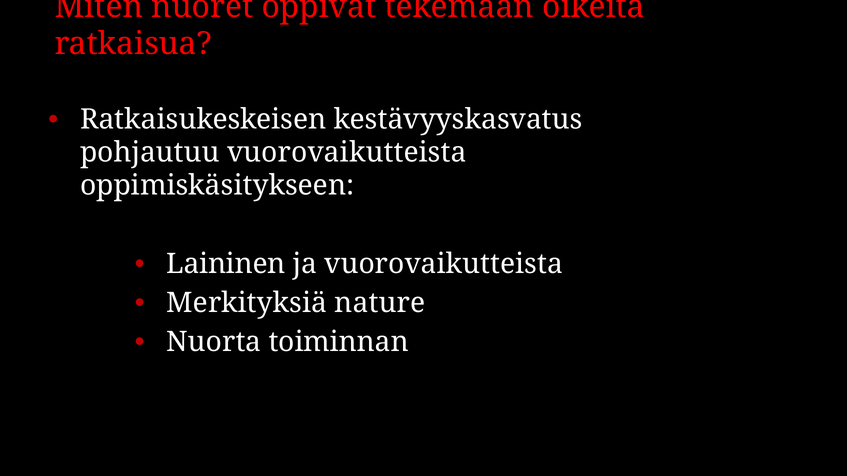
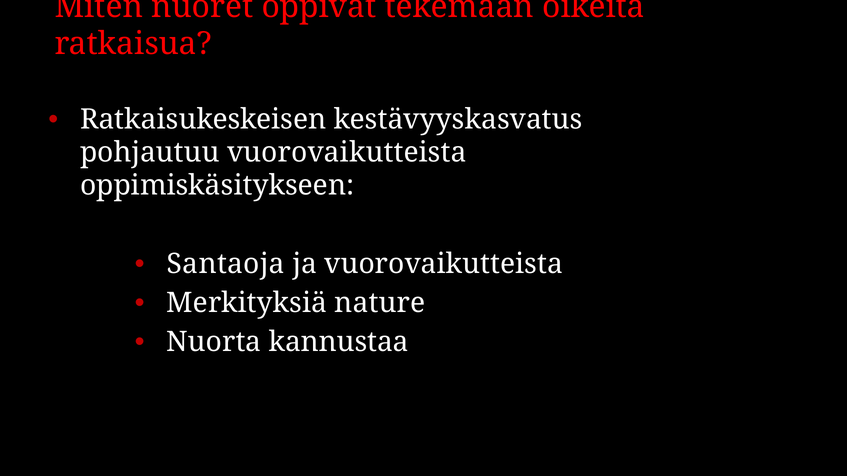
Laininen: Laininen -> Santaoja
toiminnan: toiminnan -> kannustaa
